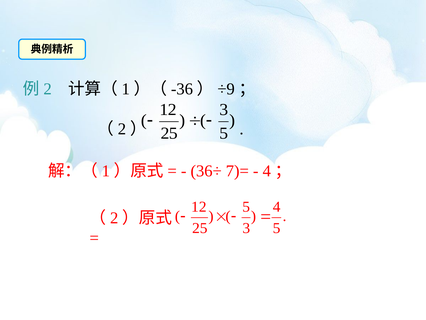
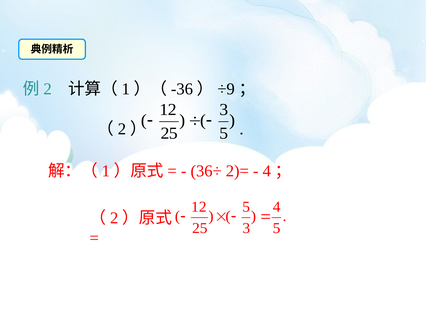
7)=: 7)= -> 2)=
